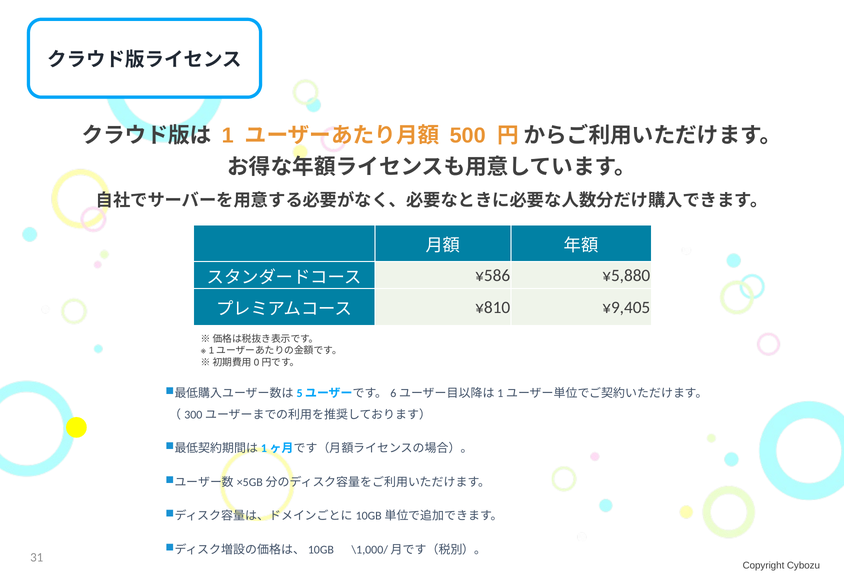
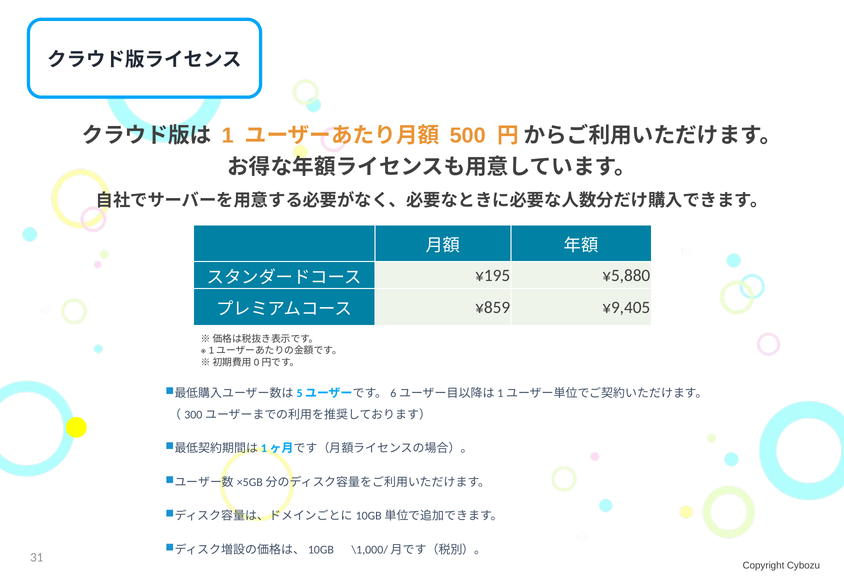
¥586: ¥586 -> ¥195
¥810: ¥810 -> ¥859
